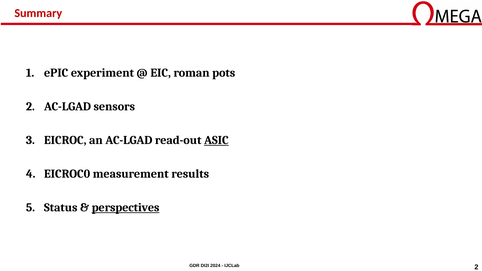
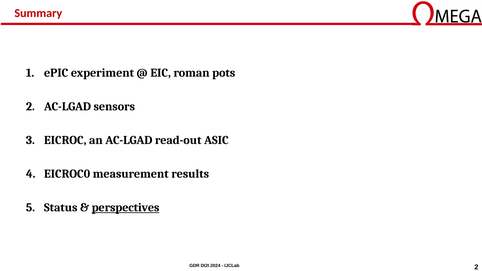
ASIC underline: present -> none
